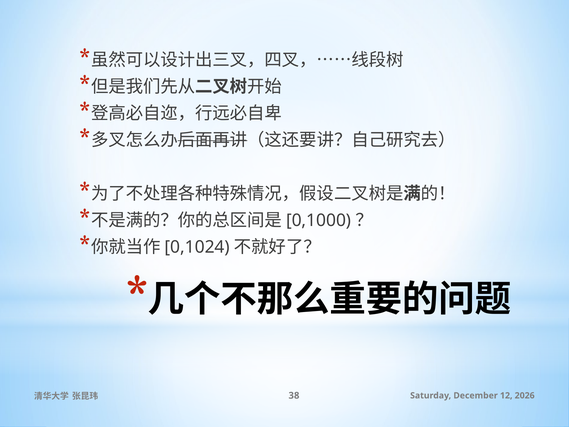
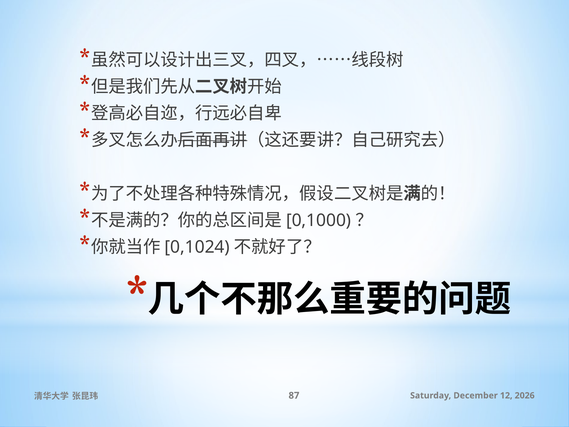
38: 38 -> 87
